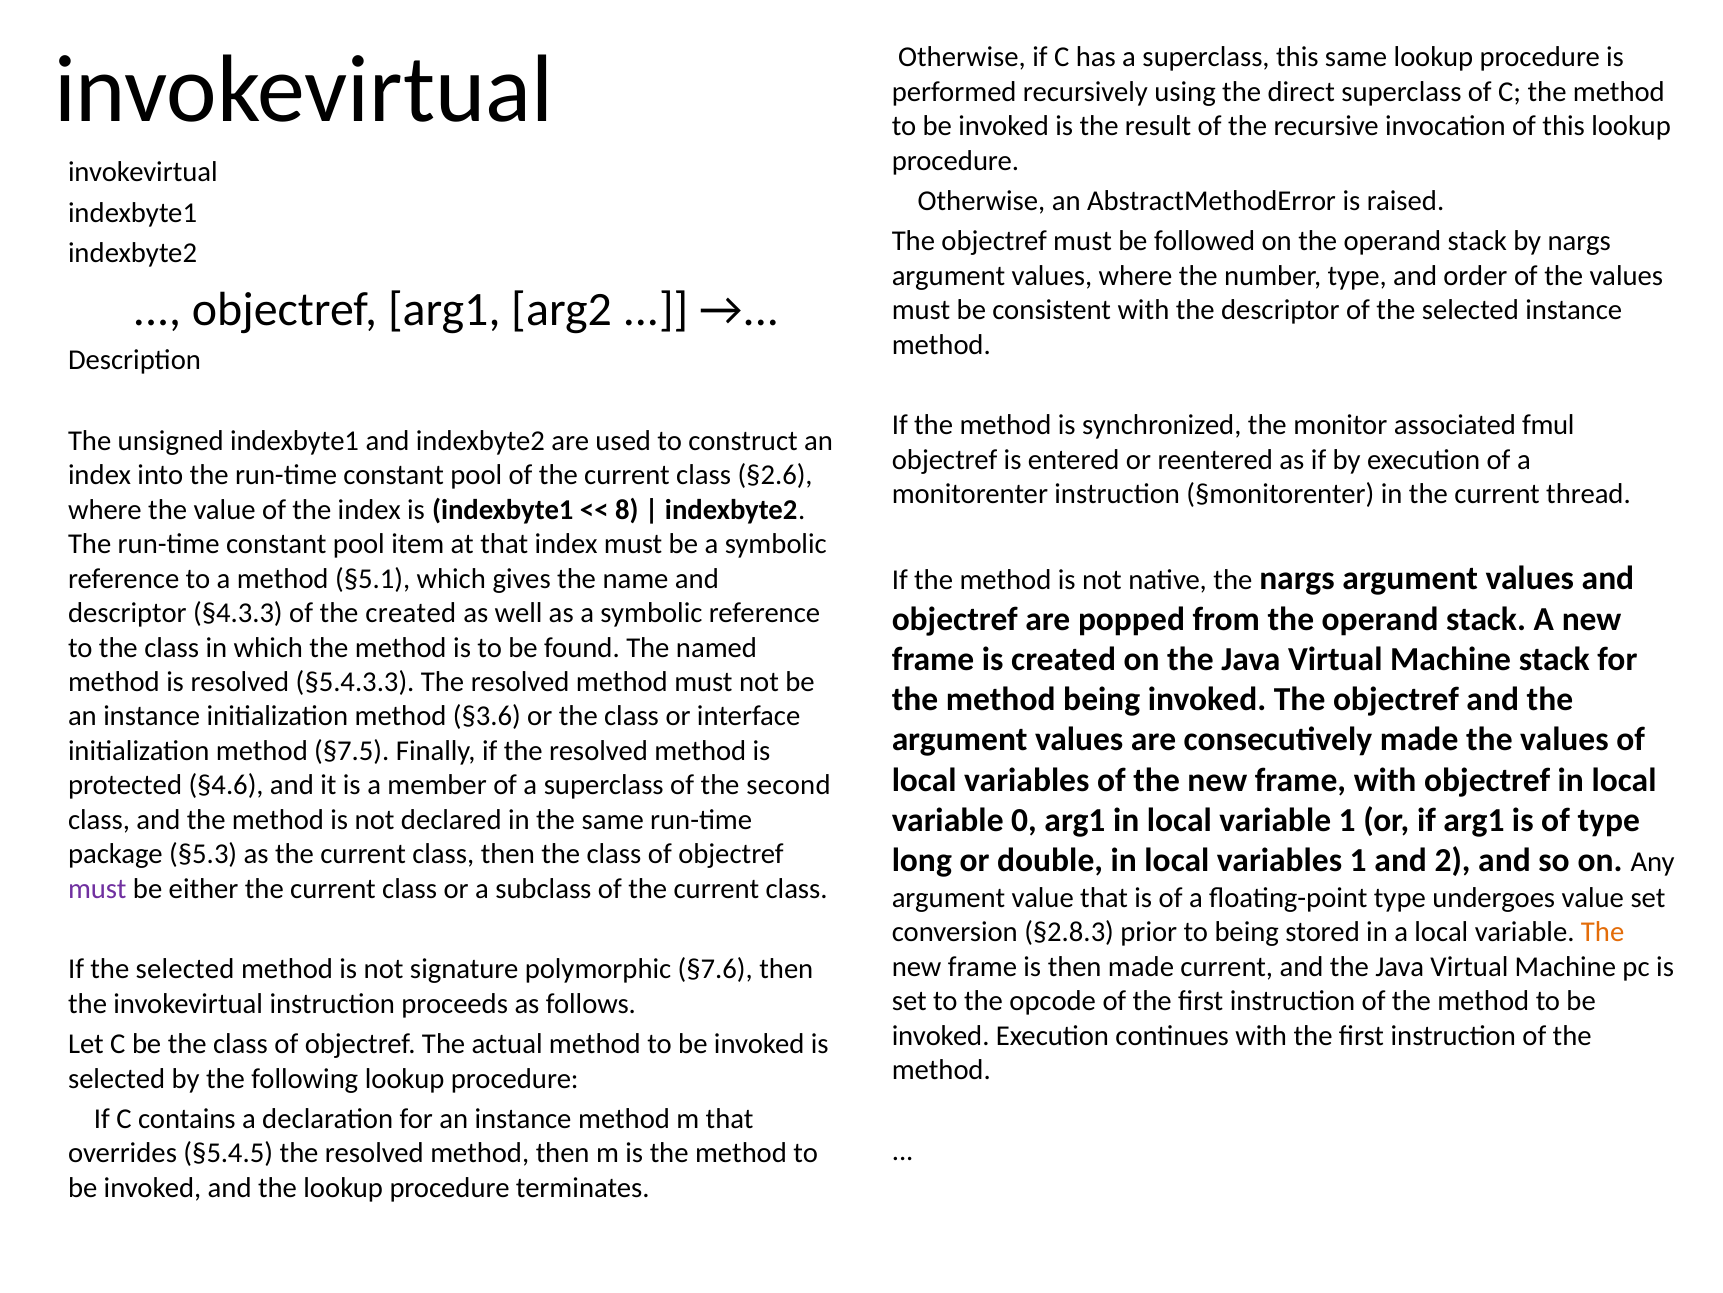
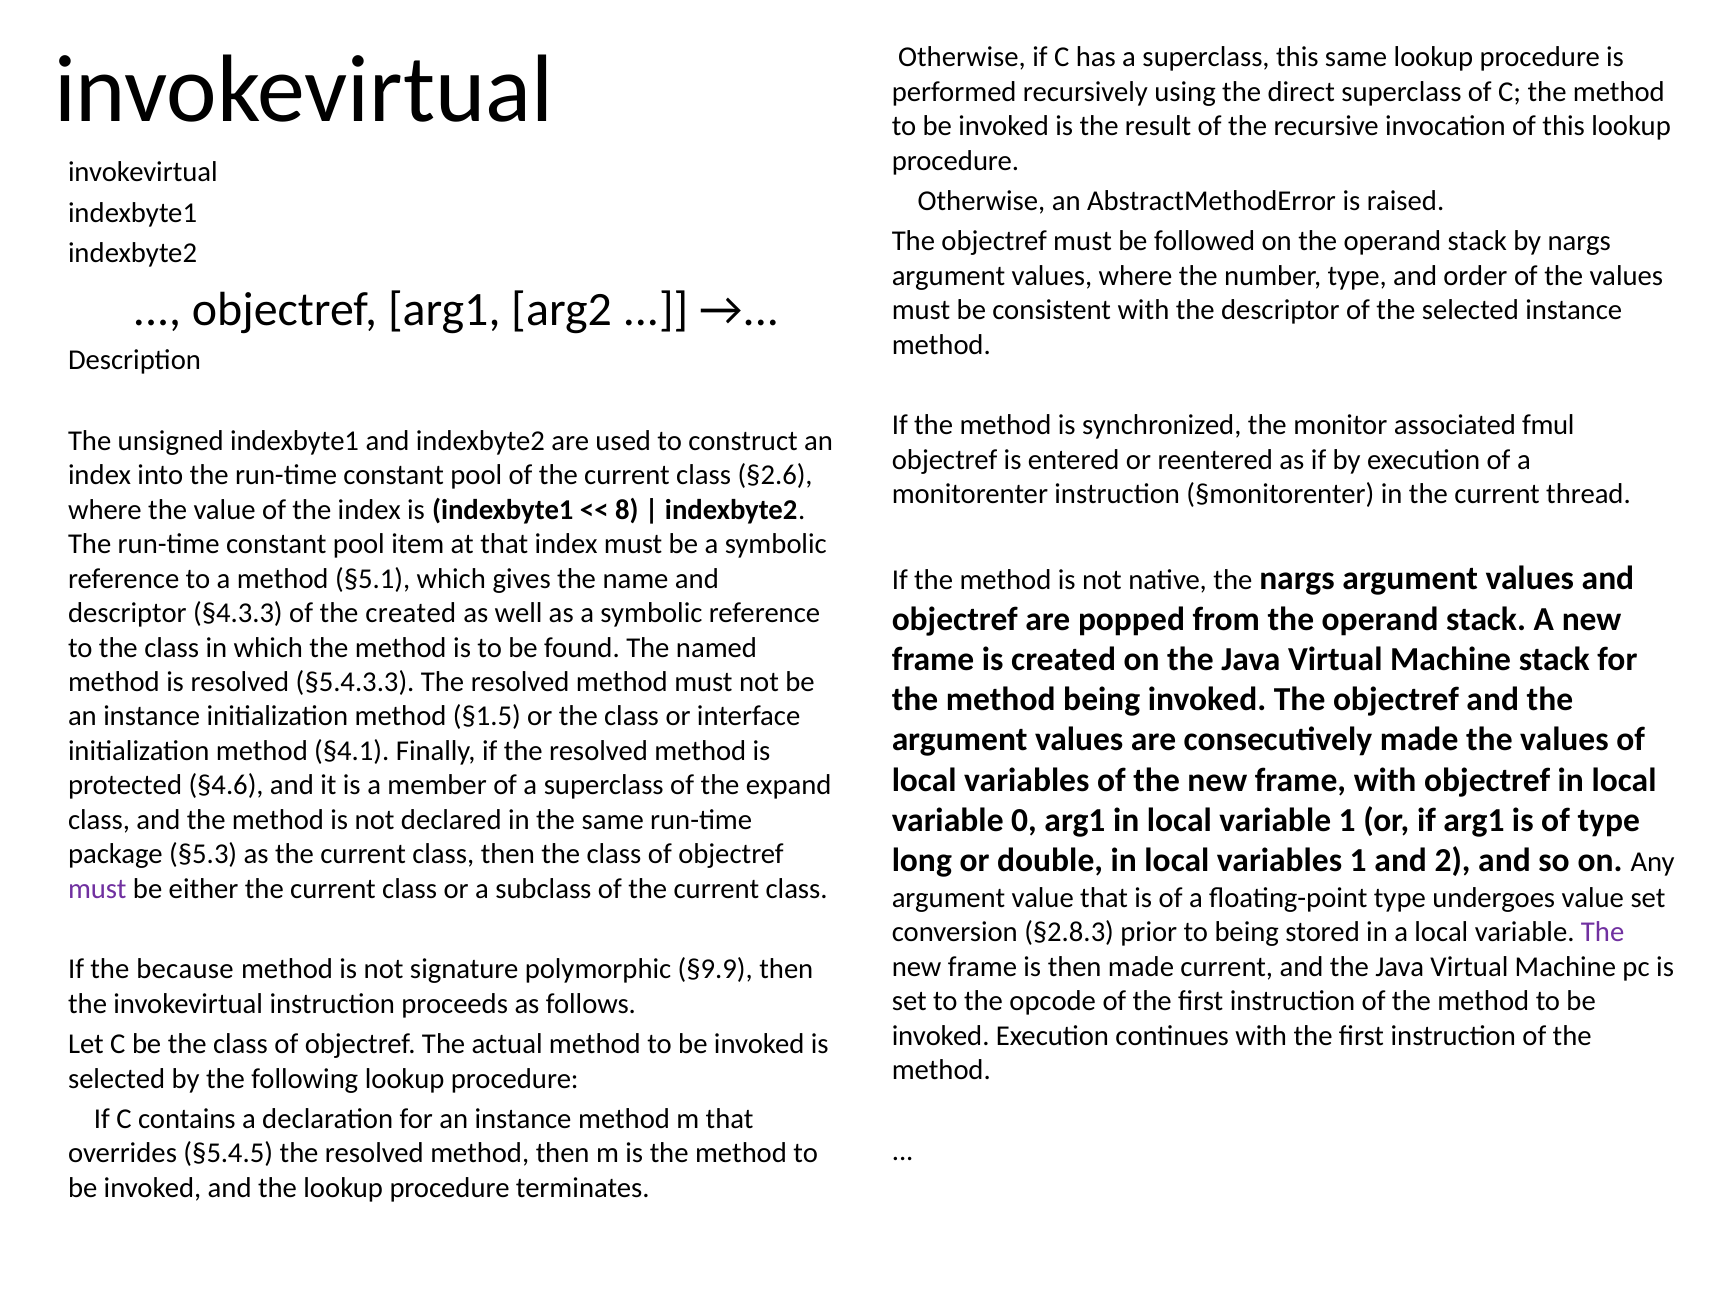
§3.6: §3.6 -> §1.5
§7.5: §7.5 -> §4.1
second: second -> expand
The at (1603, 932) colour: orange -> purple
If the selected: selected -> because
§7.6: §7.6 -> §9.9
